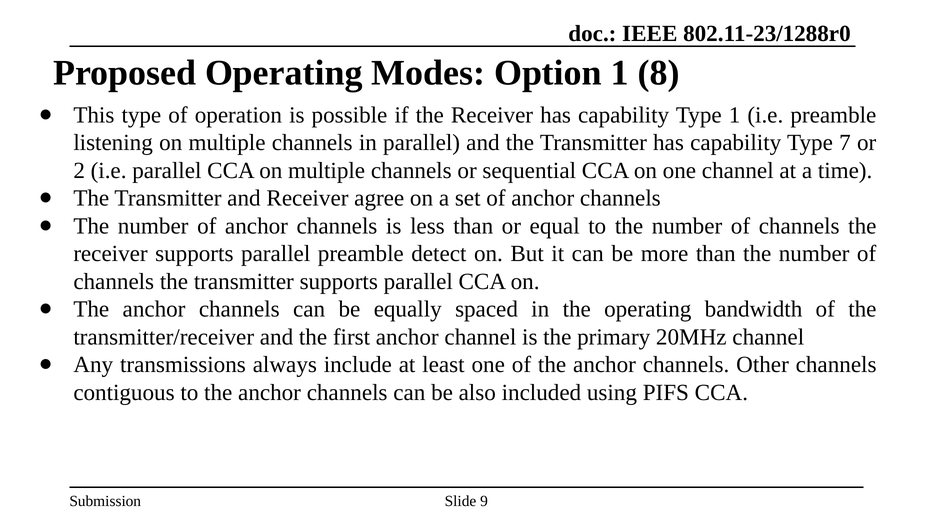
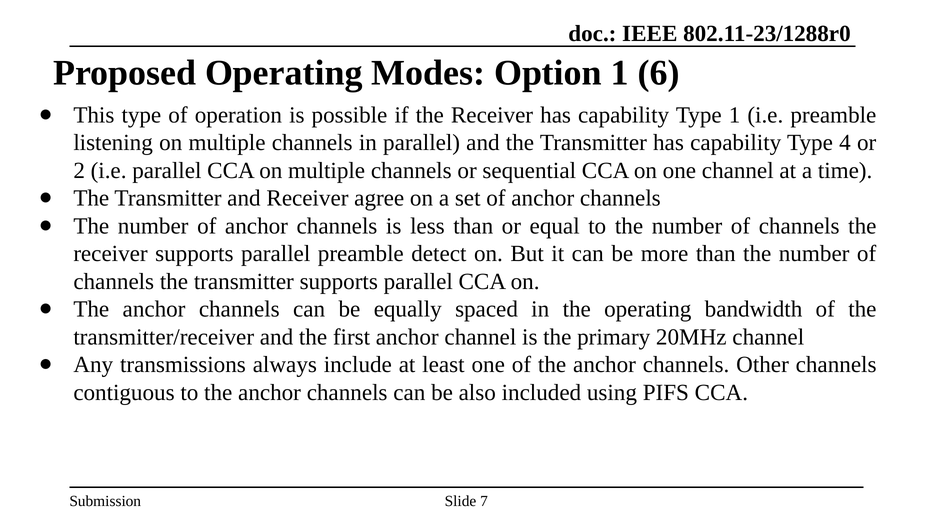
8: 8 -> 6
7: 7 -> 4
9: 9 -> 7
